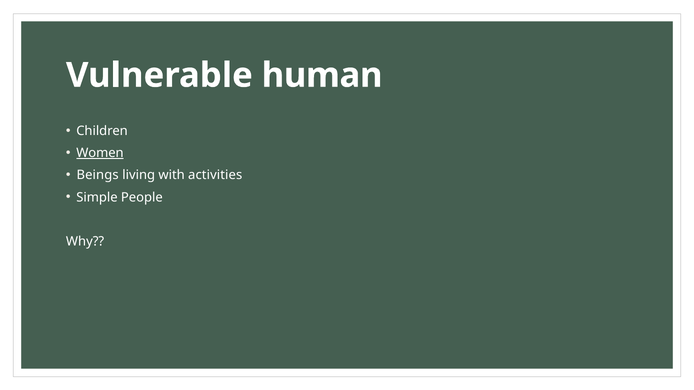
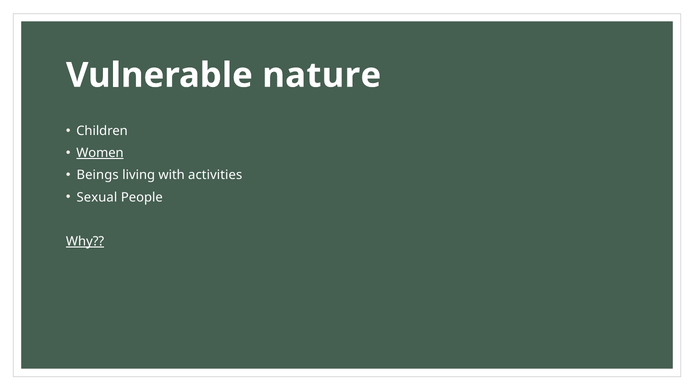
human: human -> nature
Simple: Simple -> Sexual
Why underline: none -> present
